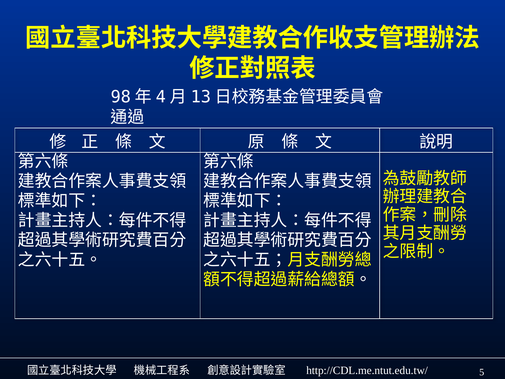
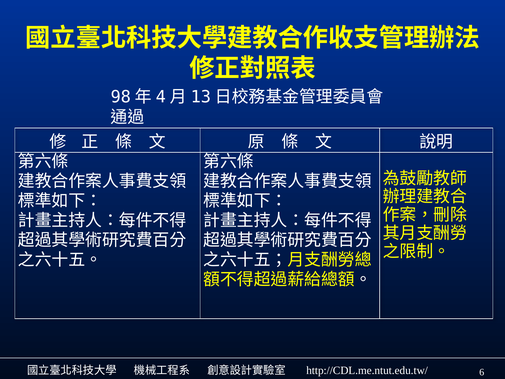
5: 5 -> 6
